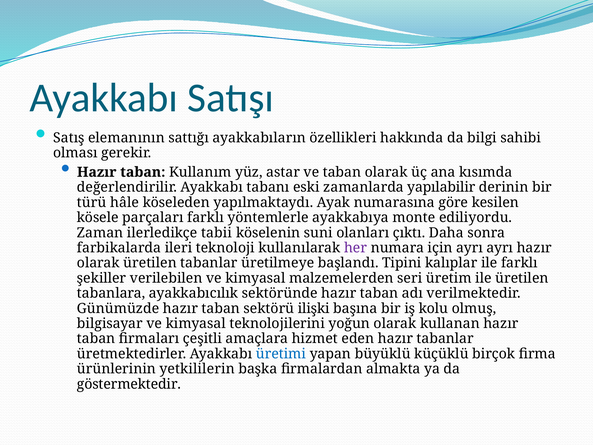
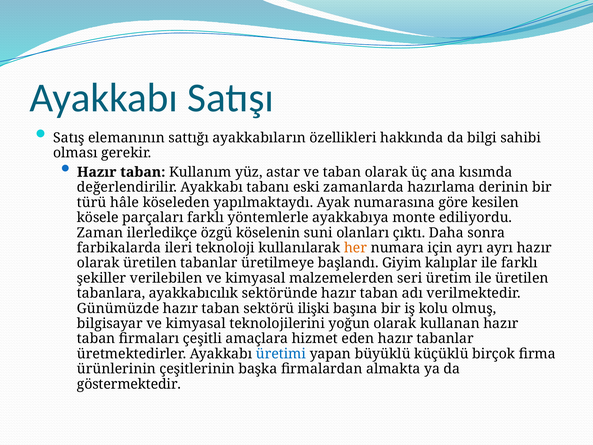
yapılabilir: yapılabilir -> hazırlama
tabii: tabii -> özgü
her colour: purple -> orange
Tipini: Tipini -> Giyim
yetkililerin: yetkililerin -> çeşitlerinin
